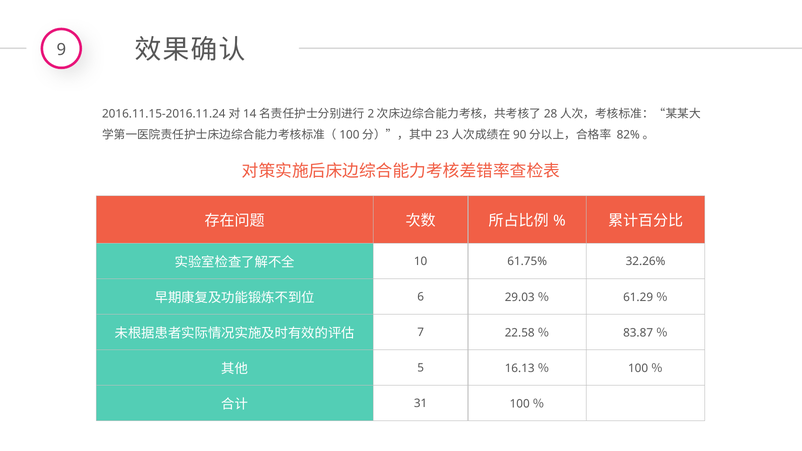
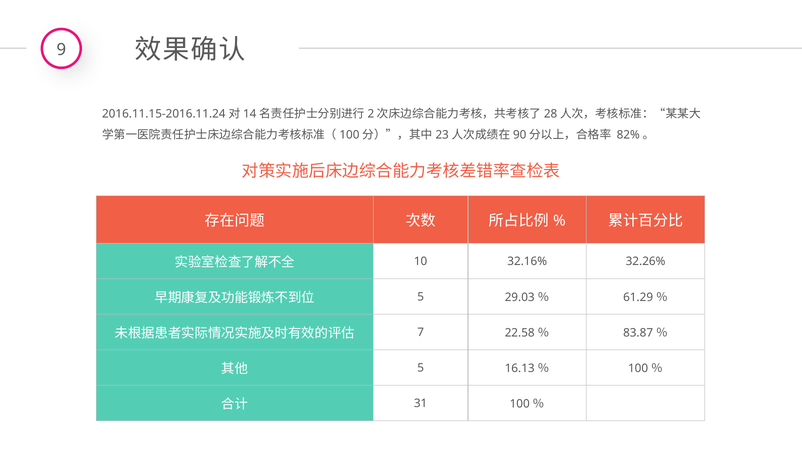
61.75%: 61.75% -> 32.16%
6 at (421, 297): 6 -> 5
